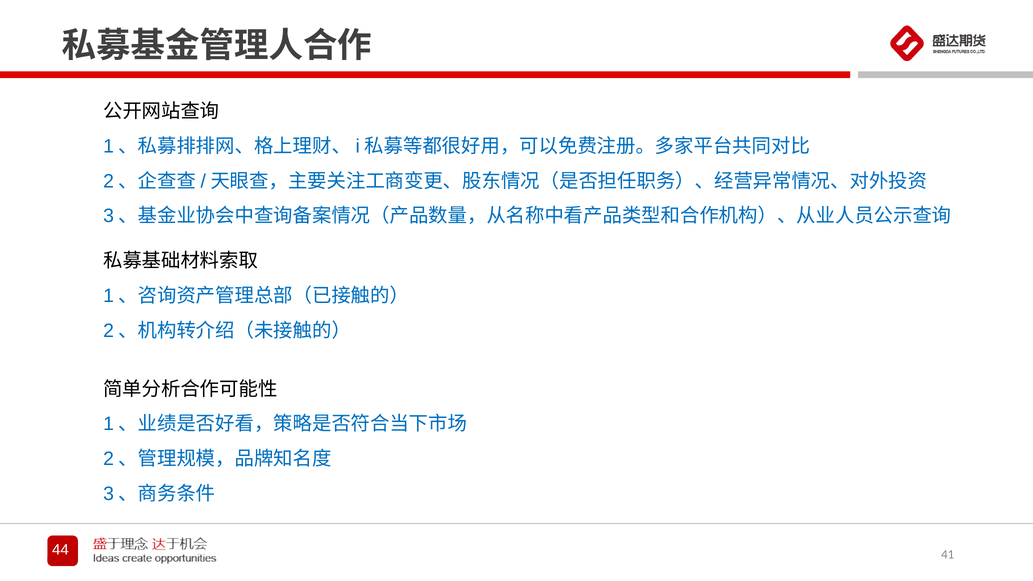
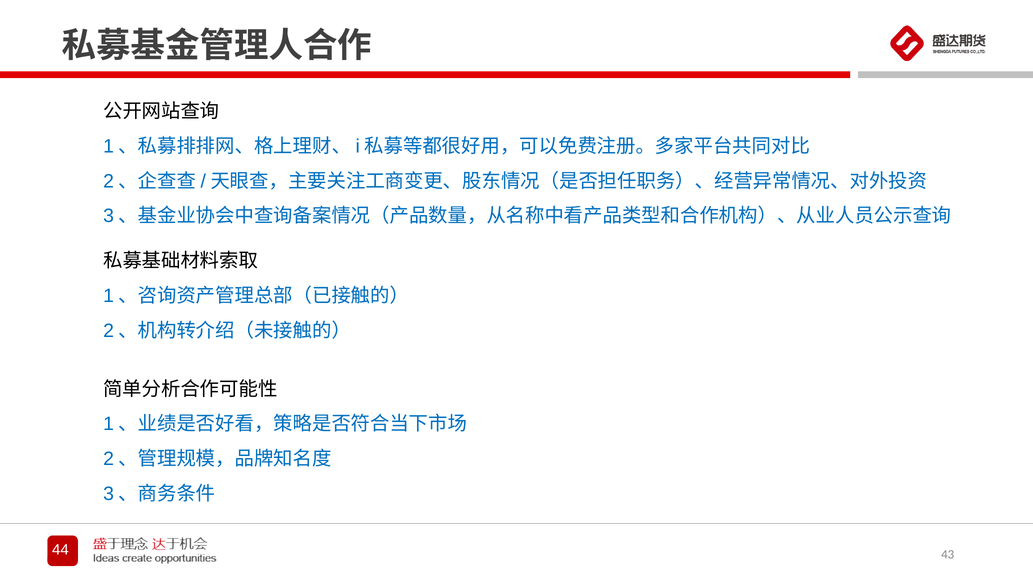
41: 41 -> 43
